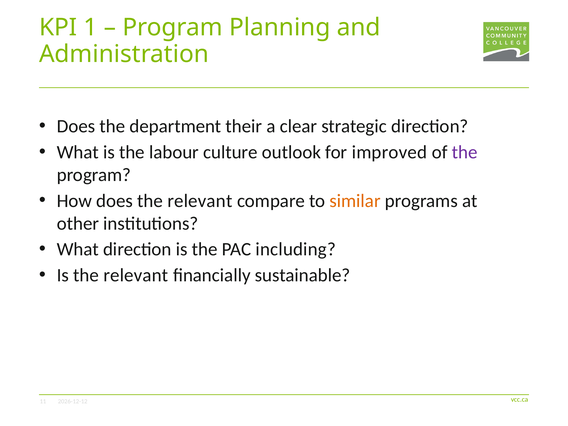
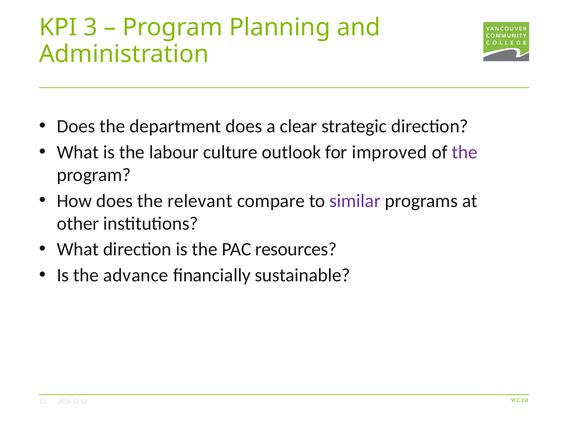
1: 1 -> 3
department their: their -> does
similar colour: orange -> purple
including: including -> resources
Is the relevant: relevant -> advance
